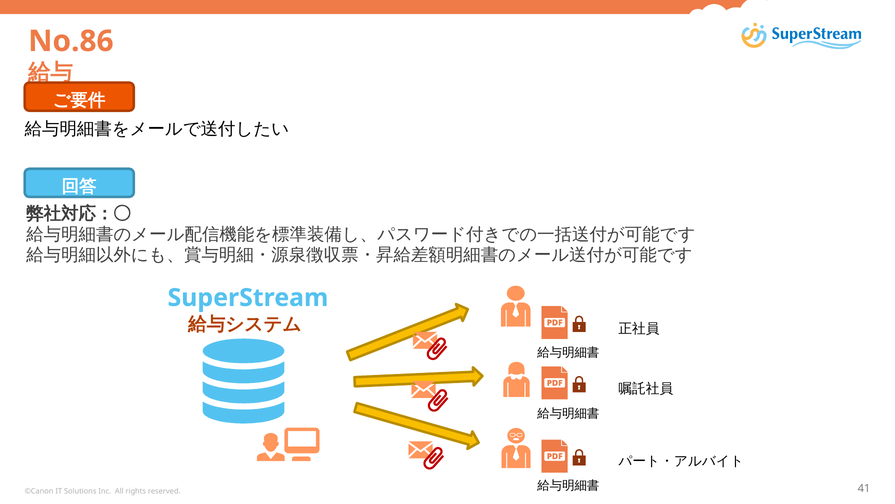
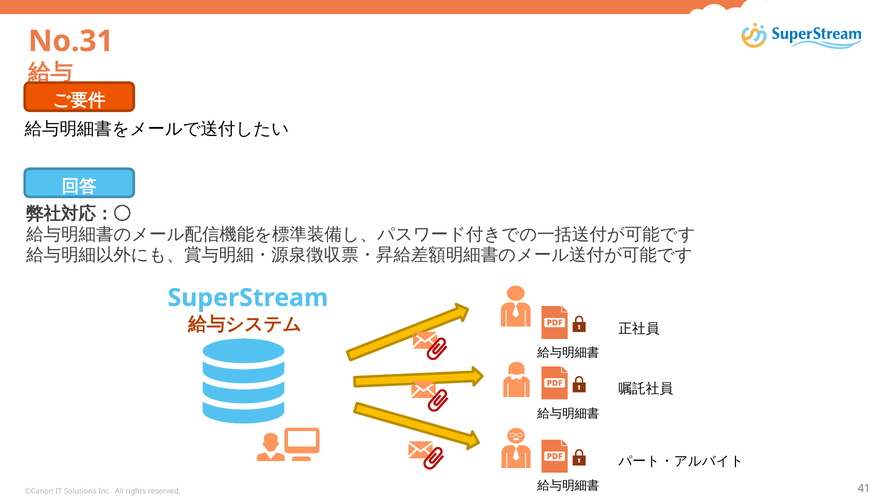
No.86: No.86 -> No.31
